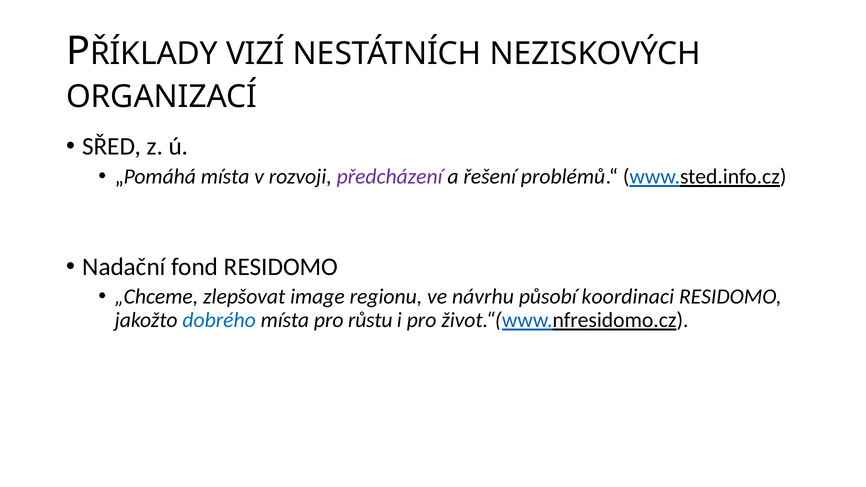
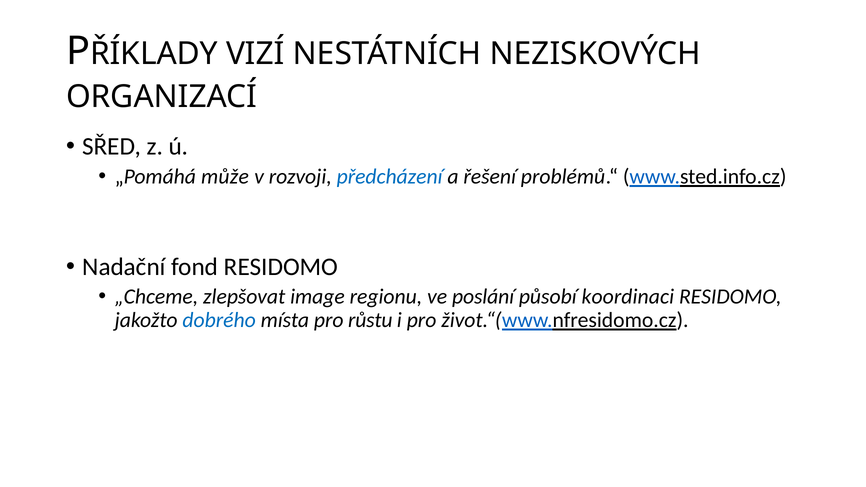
„Pomáhá místa: místa -> může
předcházení colour: purple -> blue
návrhu: návrhu -> poslání
